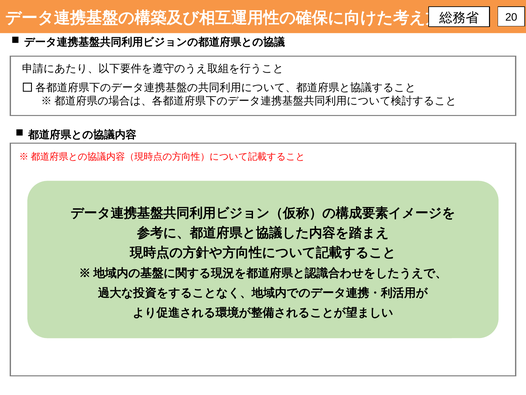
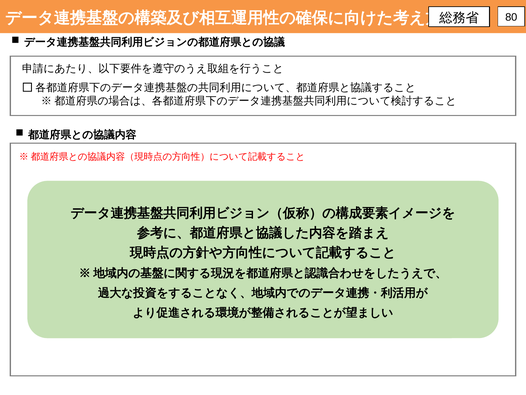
20: 20 -> 80
